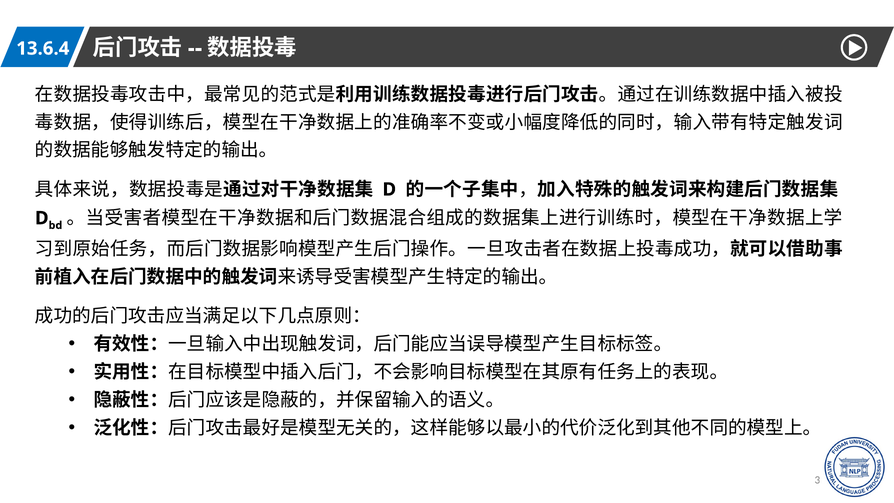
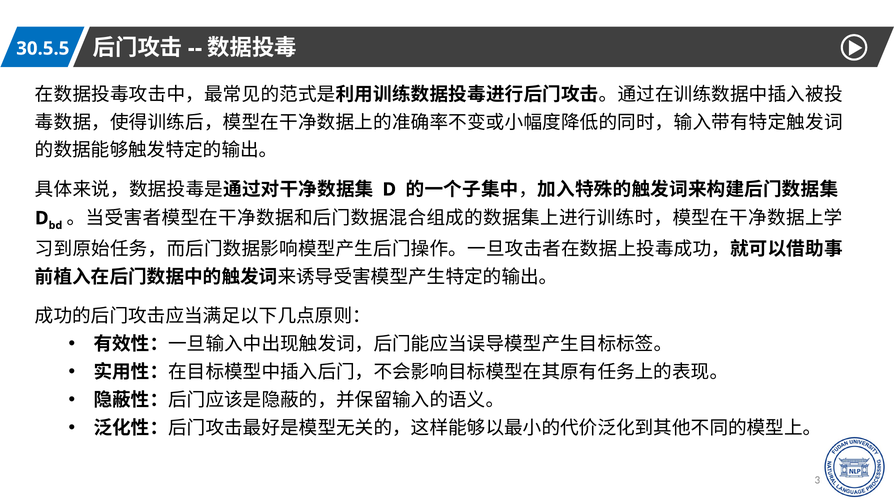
13.6.4: 13.6.4 -> 30.5.5
